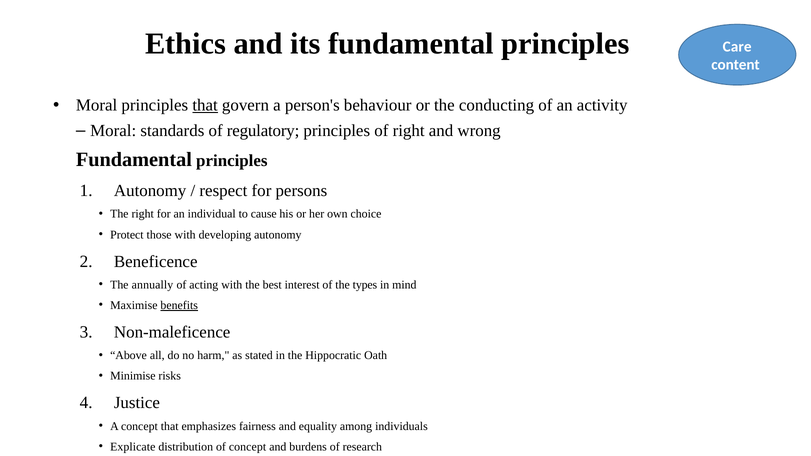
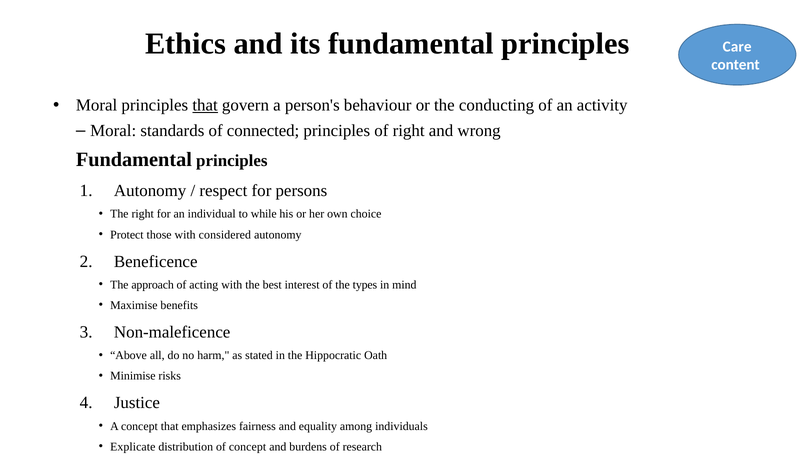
regulatory: regulatory -> connected
cause: cause -> while
developing: developing -> considered
annually: annually -> approach
benefits underline: present -> none
